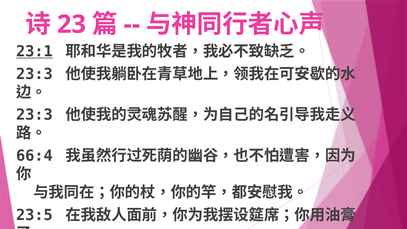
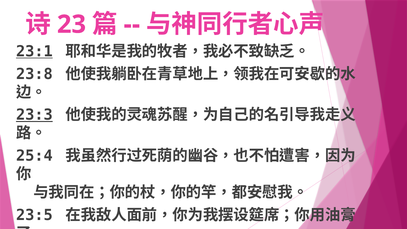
23:3 at (34, 74): 23:3 -> 23:8
23:3 at (34, 115) underline: none -> present
66:4: 66:4 -> 25:4
